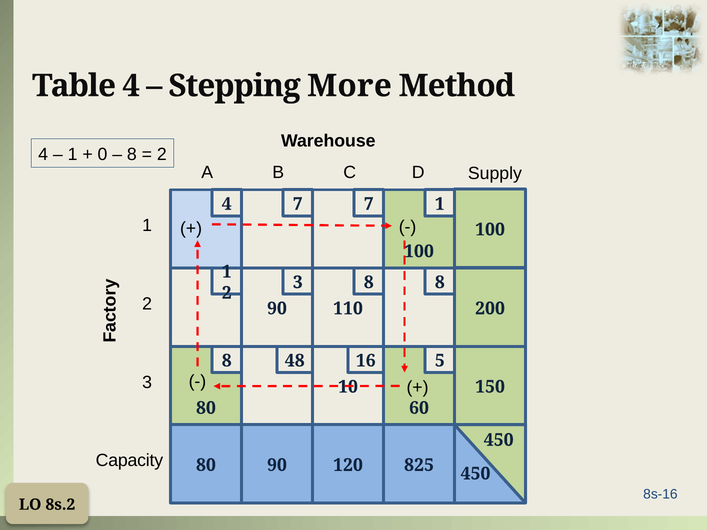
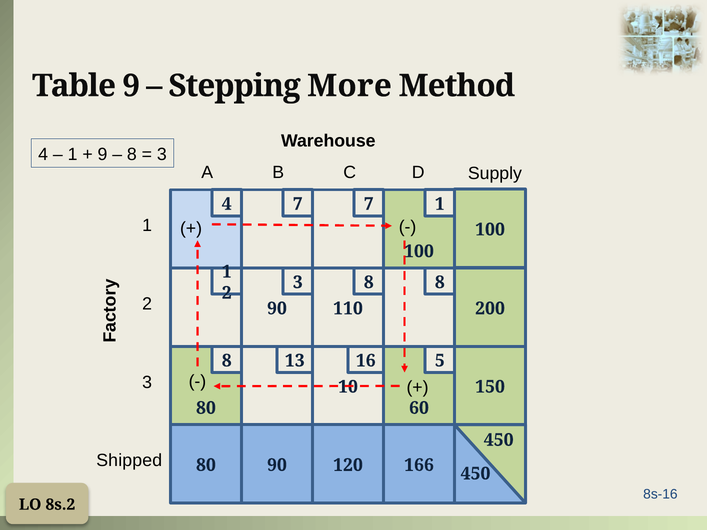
Table 4: 4 -> 9
0 at (102, 154): 0 -> 9
2 at (162, 154): 2 -> 3
48: 48 -> 13
Capacity: Capacity -> Shipped
825: 825 -> 166
